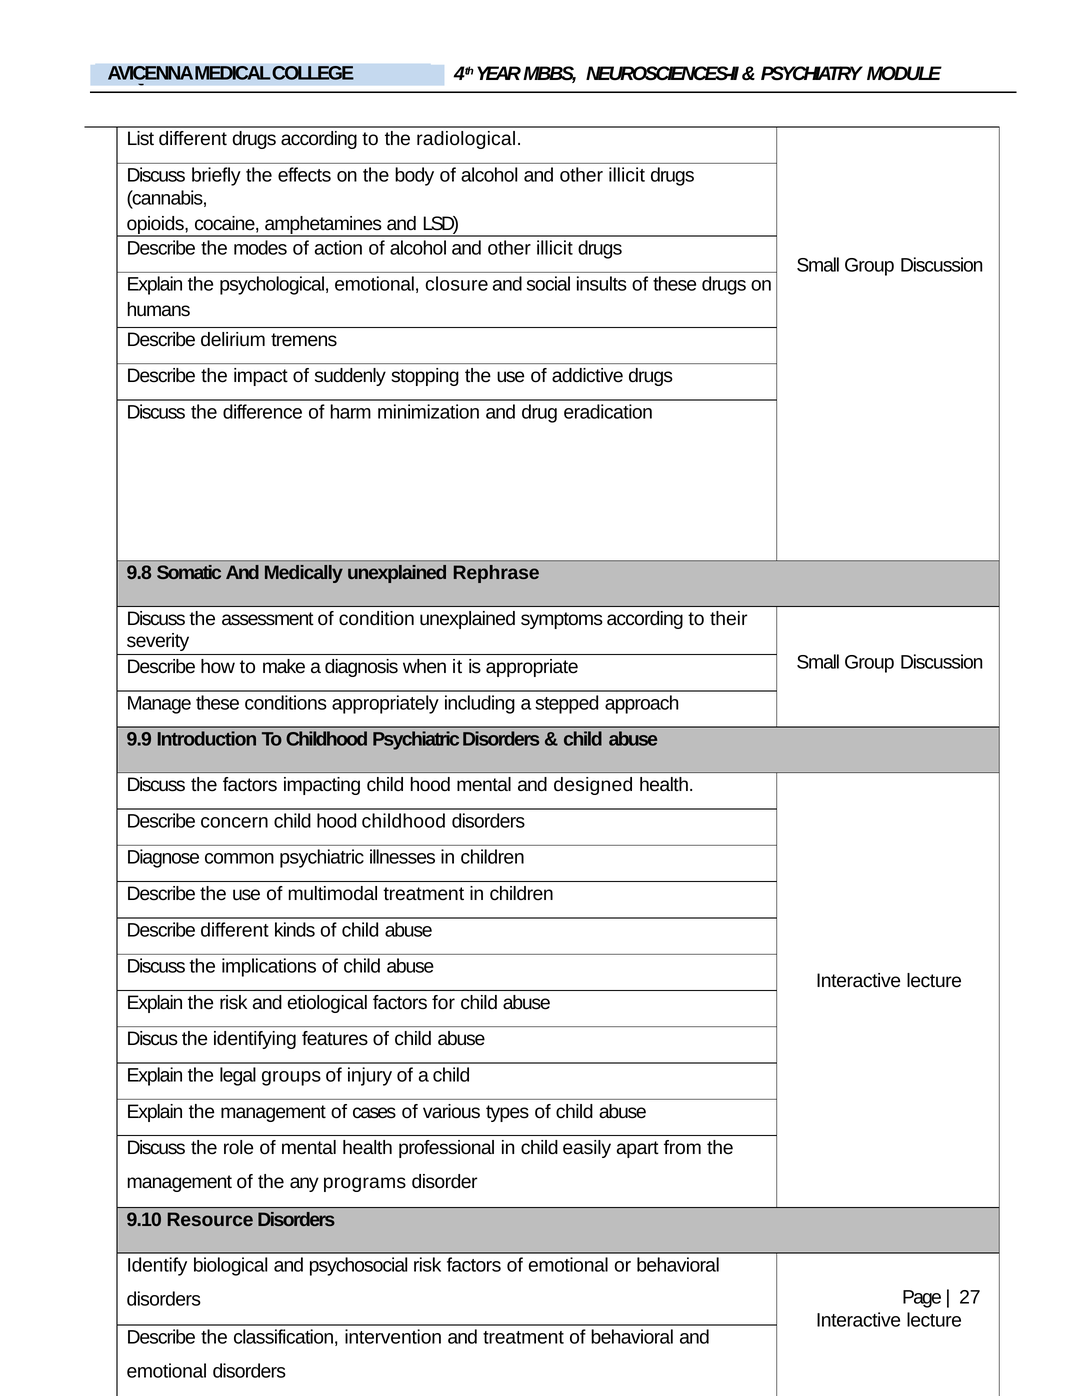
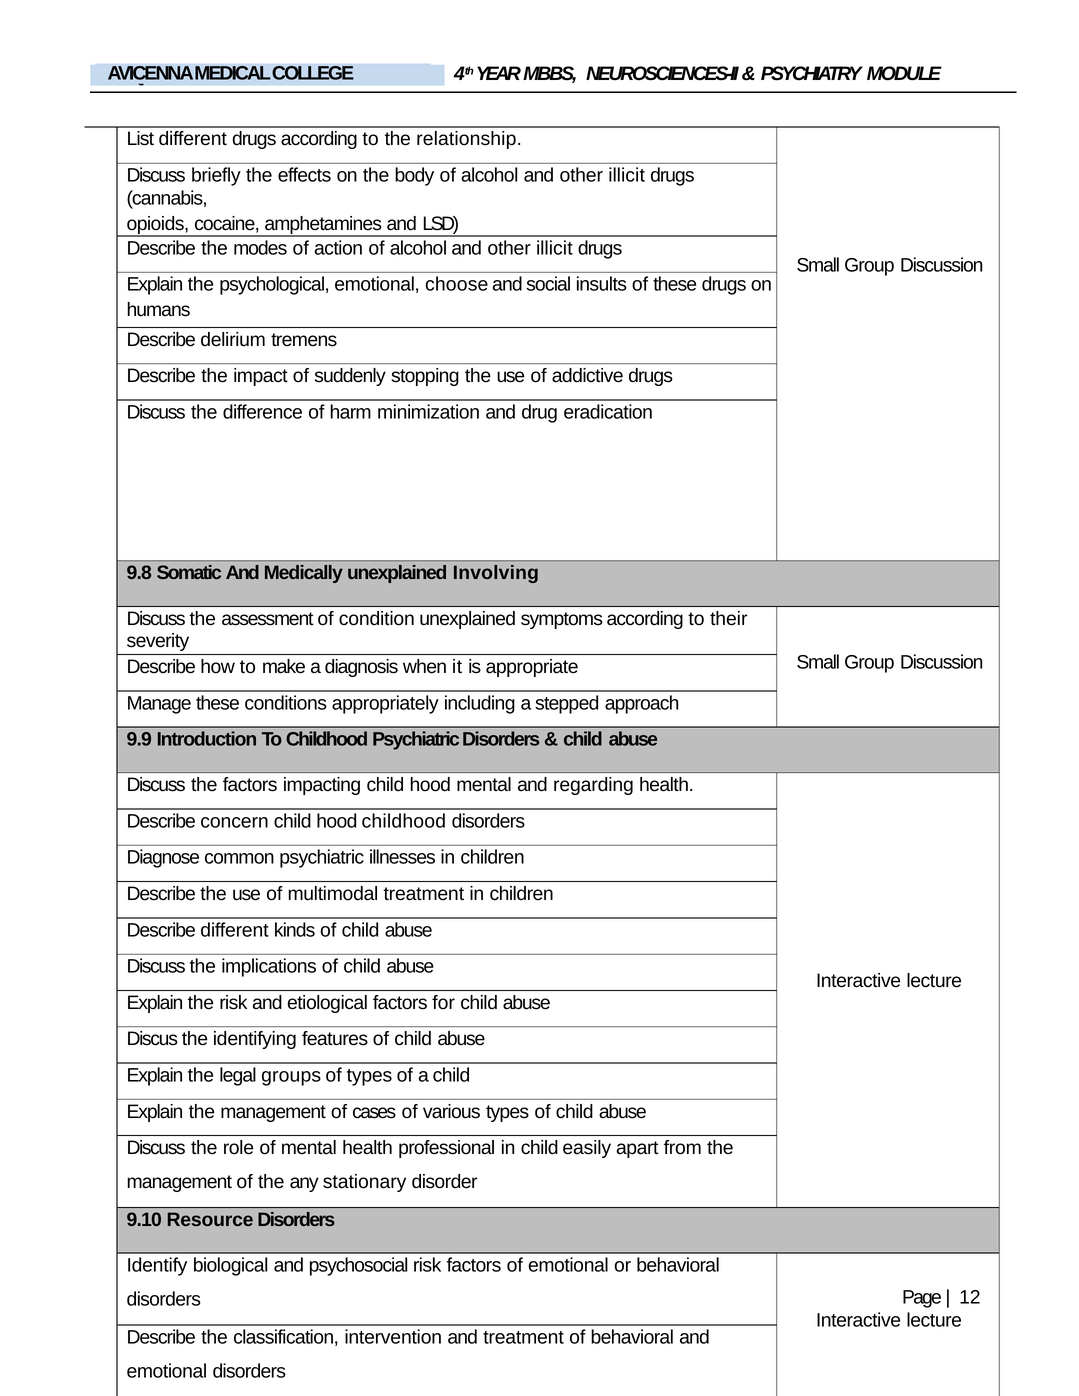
radiological: radiological -> relationship
closure: closure -> choose
Rephrase: Rephrase -> Involving
designed: designed -> regarding
of injury: injury -> types
programs: programs -> stationary
27: 27 -> 12
